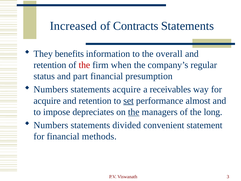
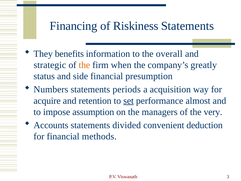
Increased: Increased -> Financing
Contracts: Contracts -> Riskiness
retention at (50, 65): retention -> strategic
the at (84, 65) colour: red -> orange
regular: regular -> greatly
part: part -> side
statements acquire: acquire -> periods
receivables: receivables -> acquisition
depreciates: depreciates -> assumption
the at (134, 112) underline: present -> none
long: long -> very
Numbers at (51, 125): Numbers -> Accounts
statement: statement -> deduction
